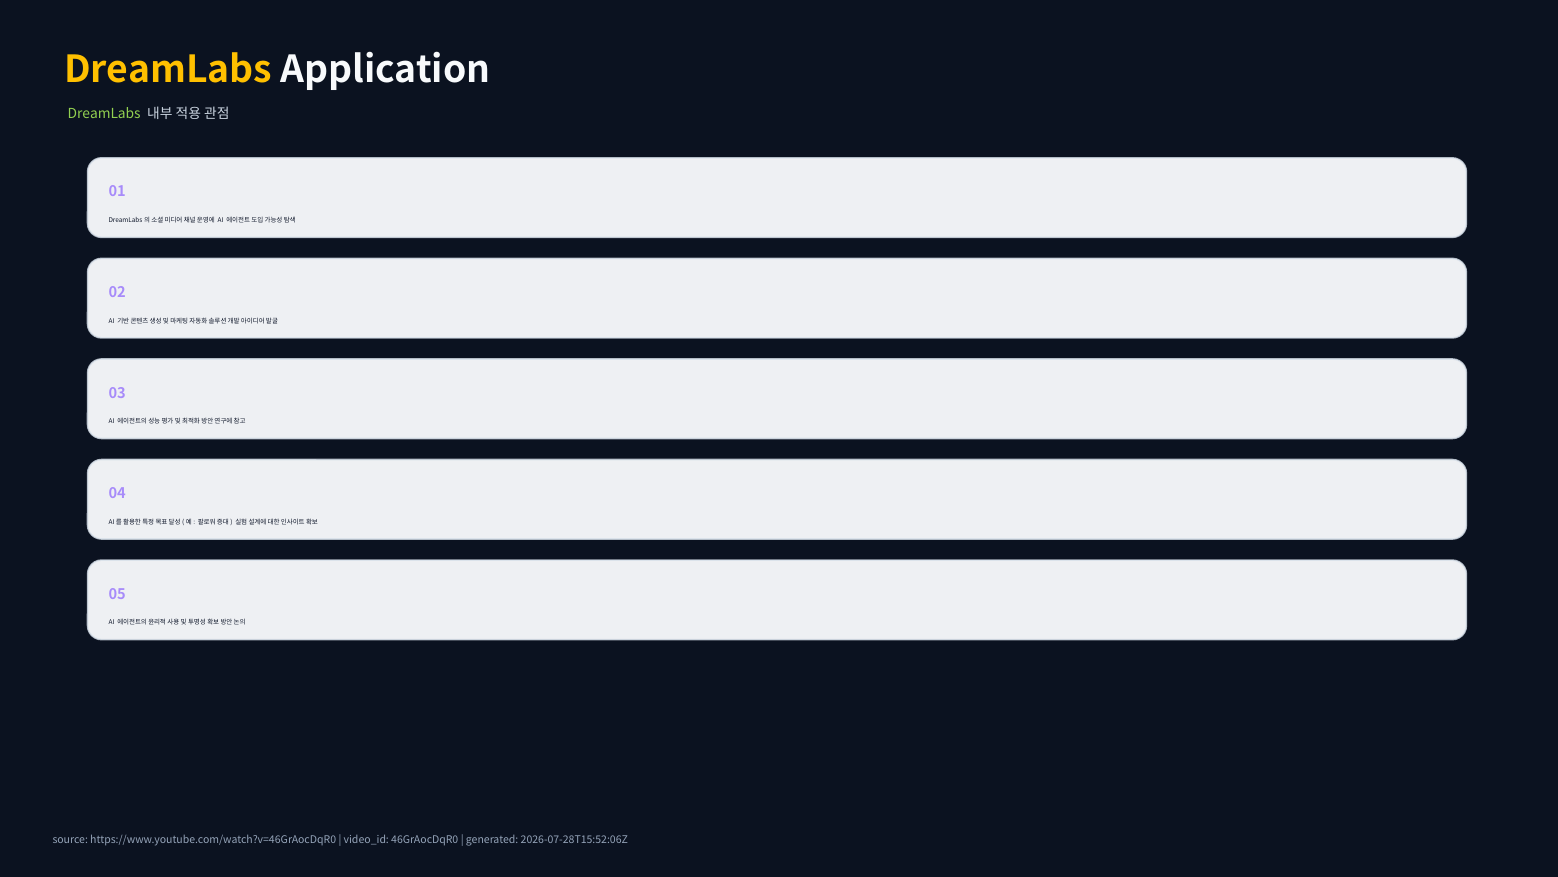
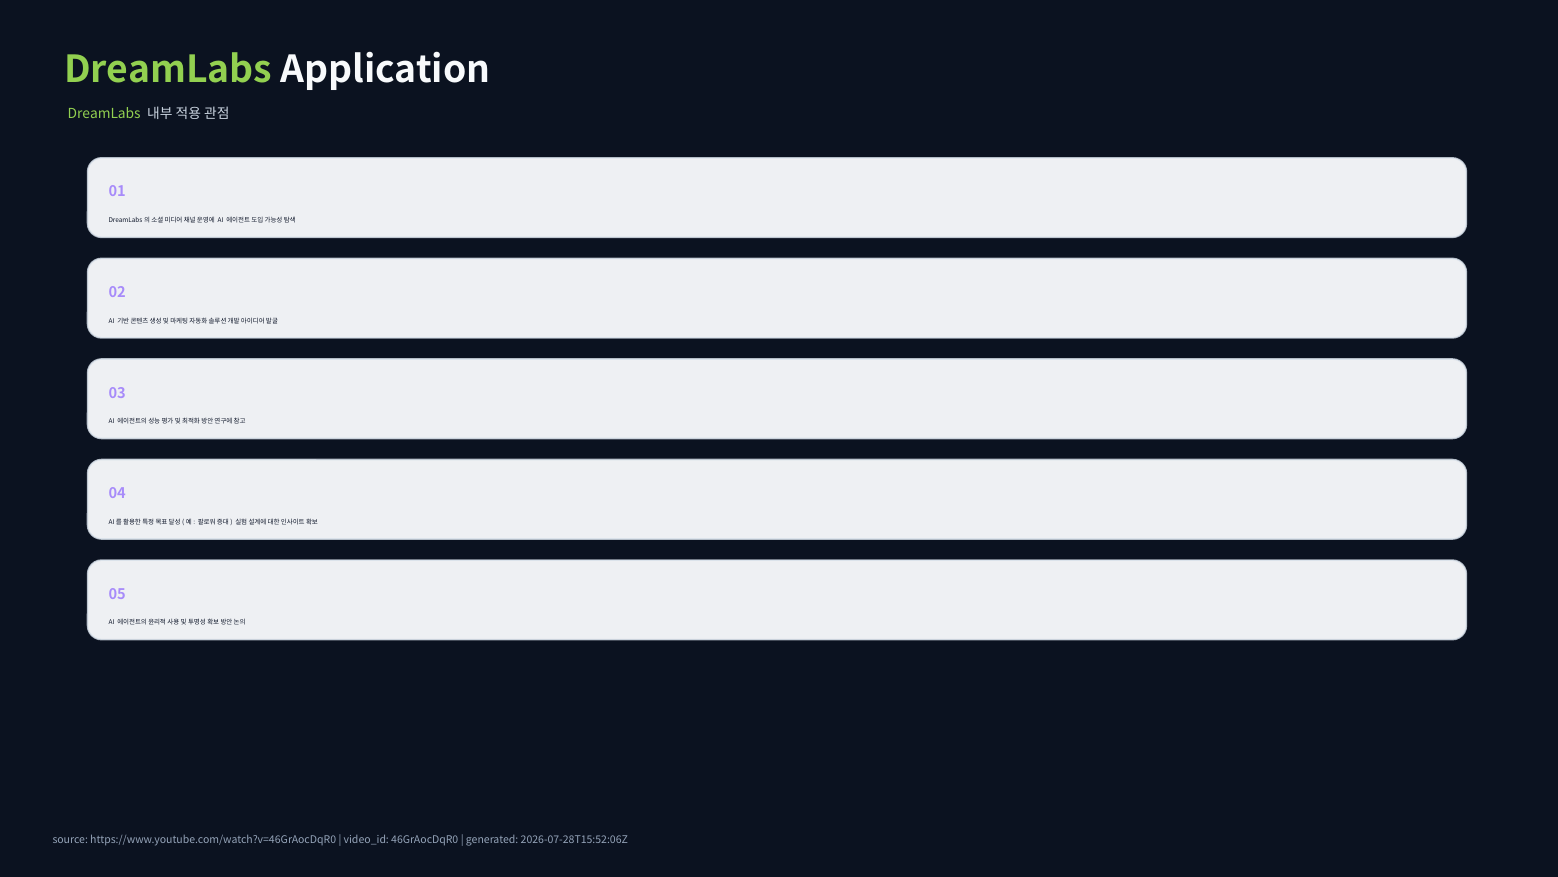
DreamLabs at (168, 70) colour: yellow -> light green
